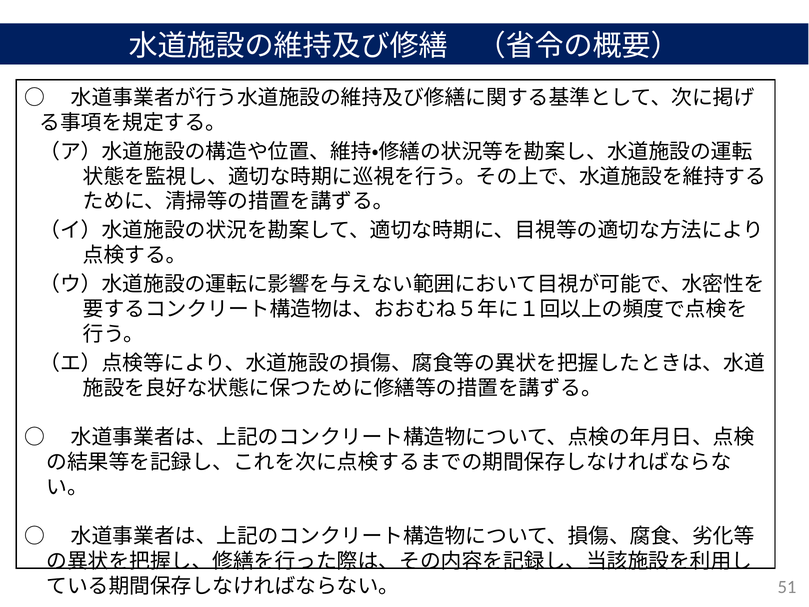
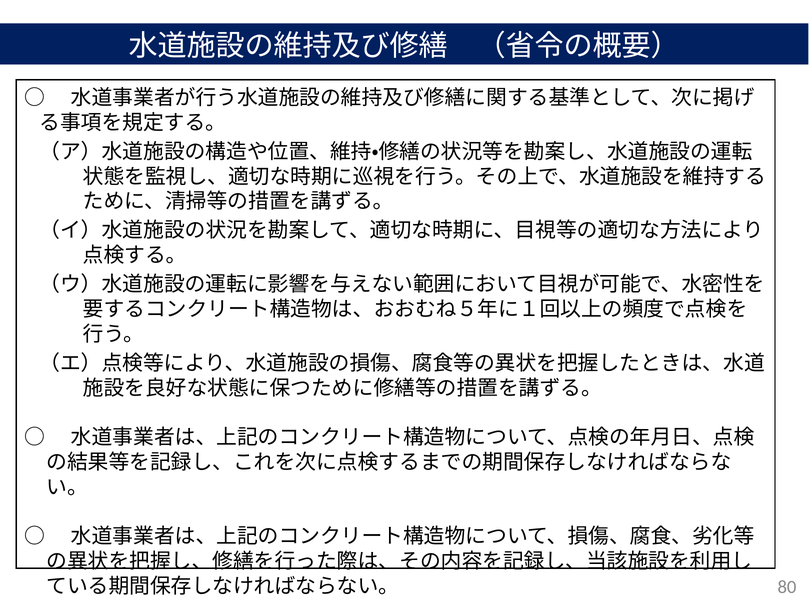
51: 51 -> 80
